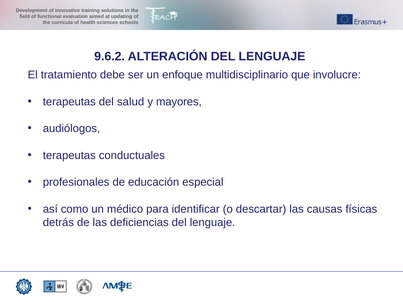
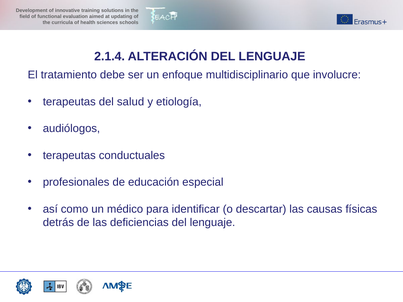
9.6.2: 9.6.2 -> 2.1.4
mayores: mayores -> etiología
